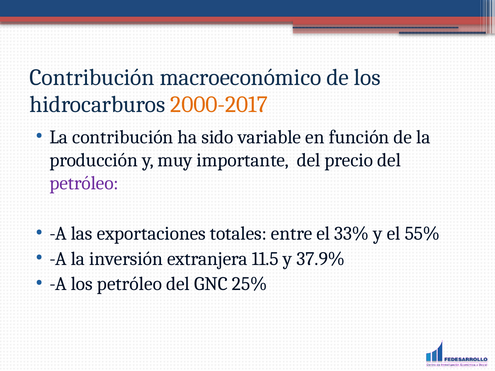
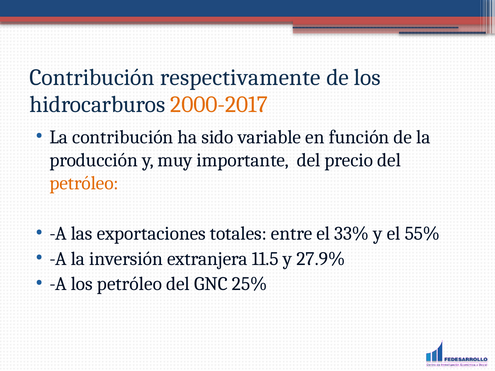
macroeconómico: macroeconómico -> respectivamente
petróleo at (84, 183) colour: purple -> orange
37.9%: 37.9% -> 27.9%
